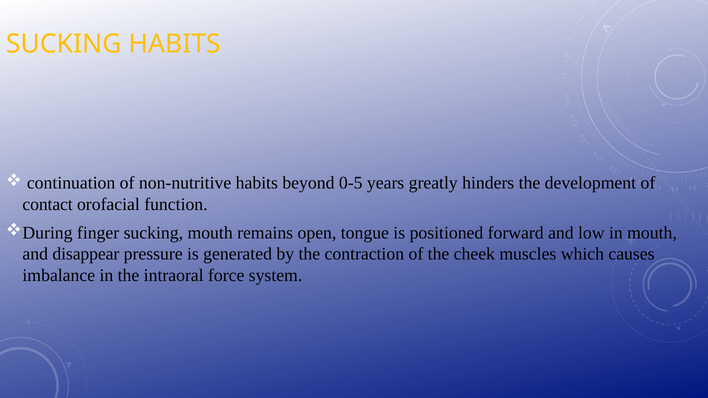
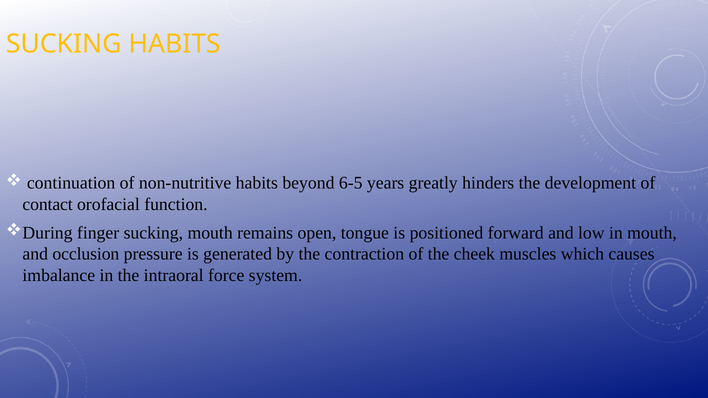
0-5: 0-5 -> 6-5
disappear: disappear -> occlusion
